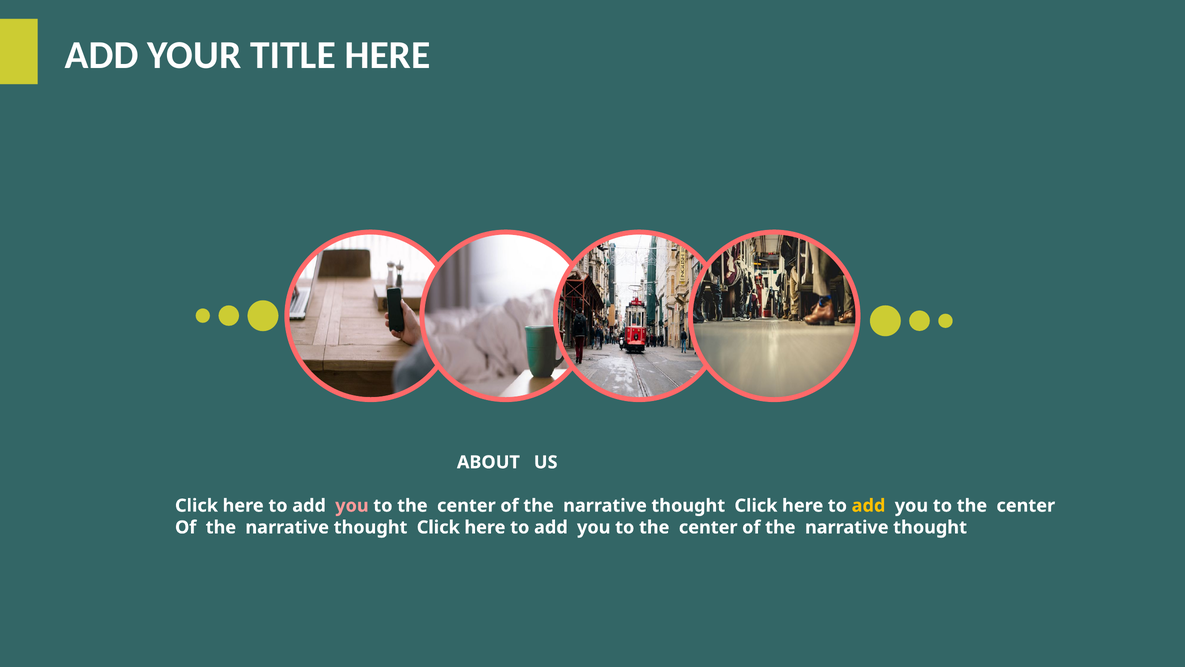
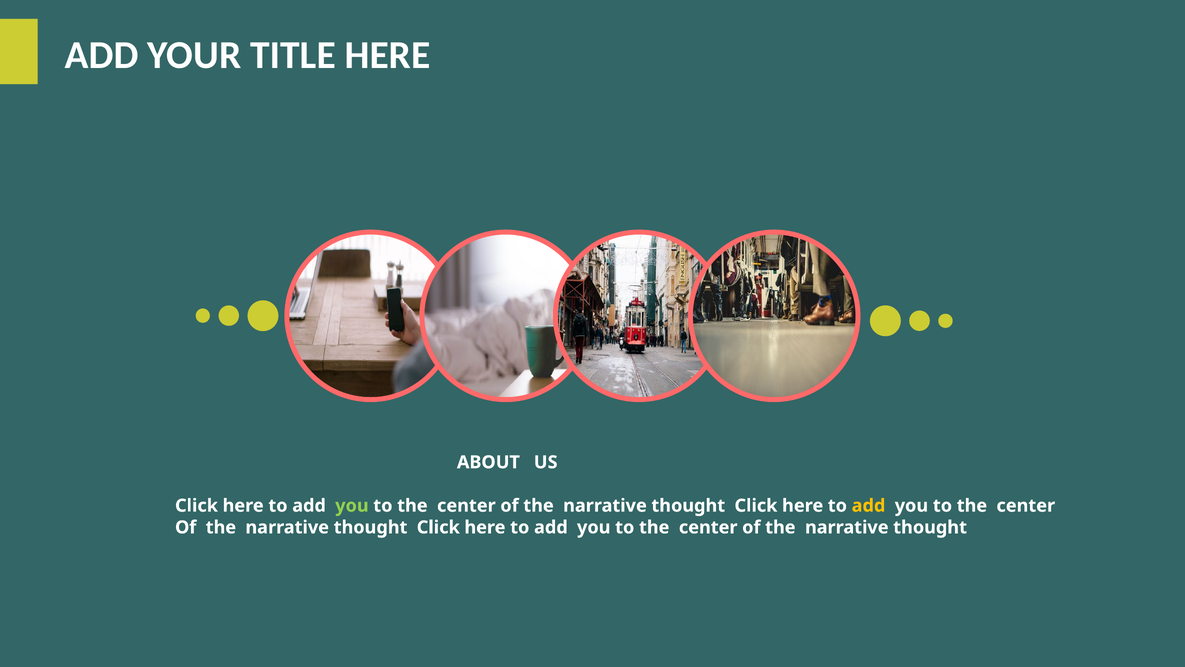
you at (352, 505) colour: pink -> light green
